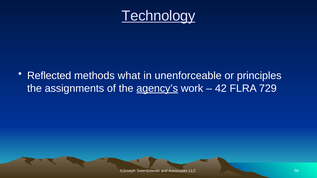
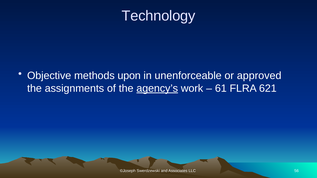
Technology underline: present -> none
Reflected: Reflected -> Objective
what: what -> upon
principles: principles -> approved
42: 42 -> 61
729: 729 -> 621
